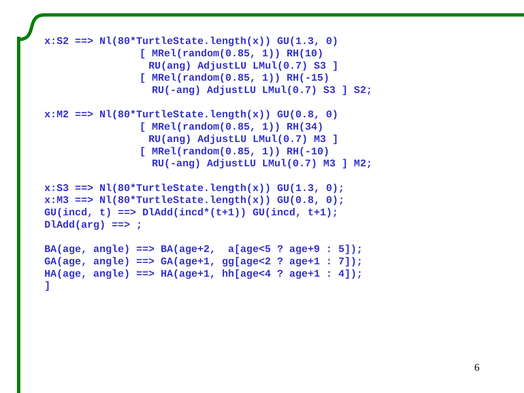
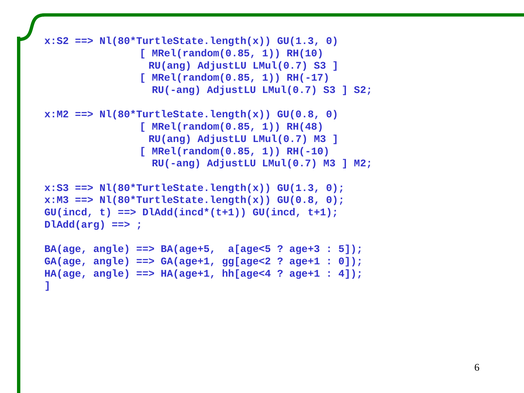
RH(-15: RH(-15 -> RH(-17
RH(34: RH(34 -> RH(48
BA(age+2: BA(age+2 -> BA(age+5
age+9: age+9 -> age+3
7 at (351, 261): 7 -> 0
